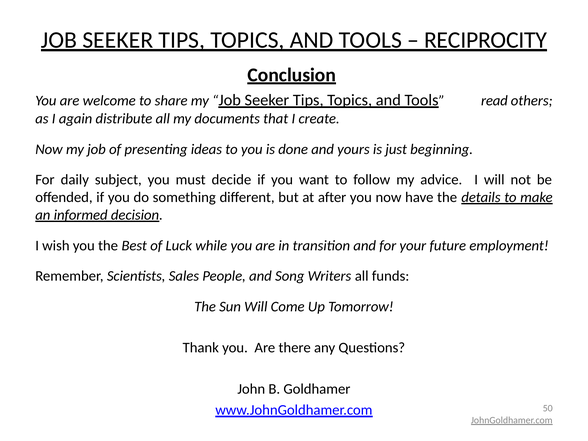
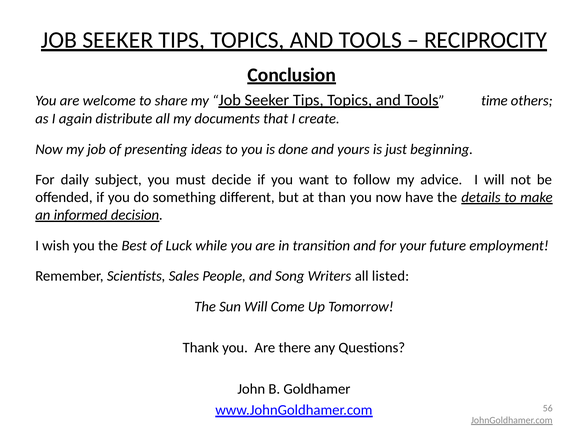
read: read -> time
after: after -> than
funds: funds -> listed
50: 50 -> 56
